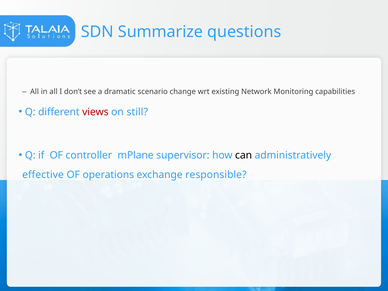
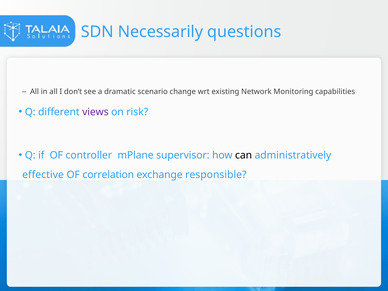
Summarize: Summarize -> Necessarily
views colour: red -> purple
still: still -> risk
operations: operations -> correlation
